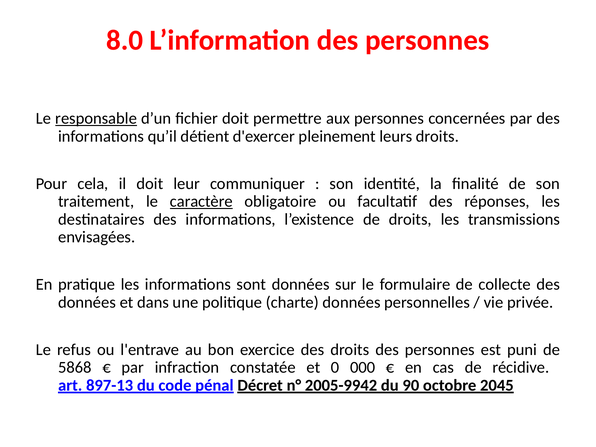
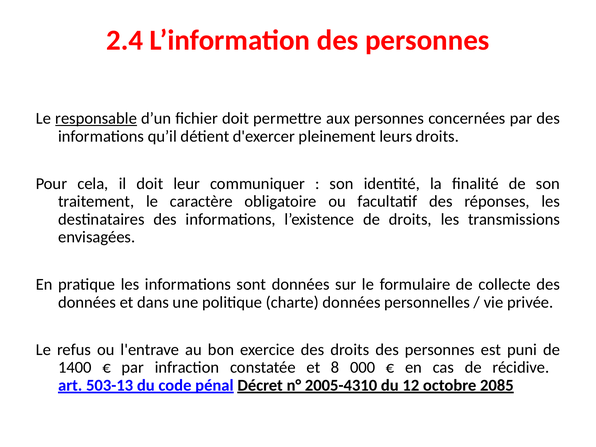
8.0: 8.0 -> 2.4
caractère underline: present -> none
5868: 5868 -> 1400
0: 0 -> 8
897-13: 897-13 -> 503-13
2005-9942: 2005-9942 -> 2005-4310
90: 90 -> 12
2045: 2045 -> 2085
